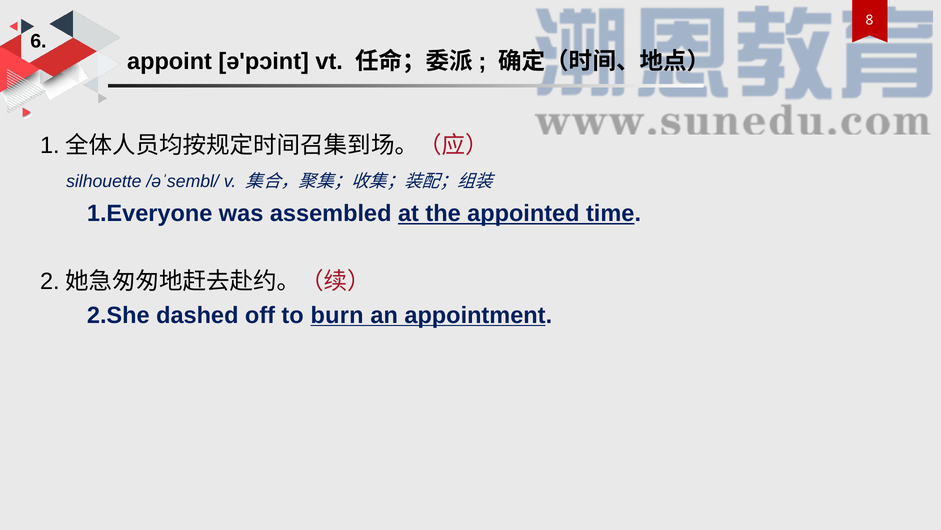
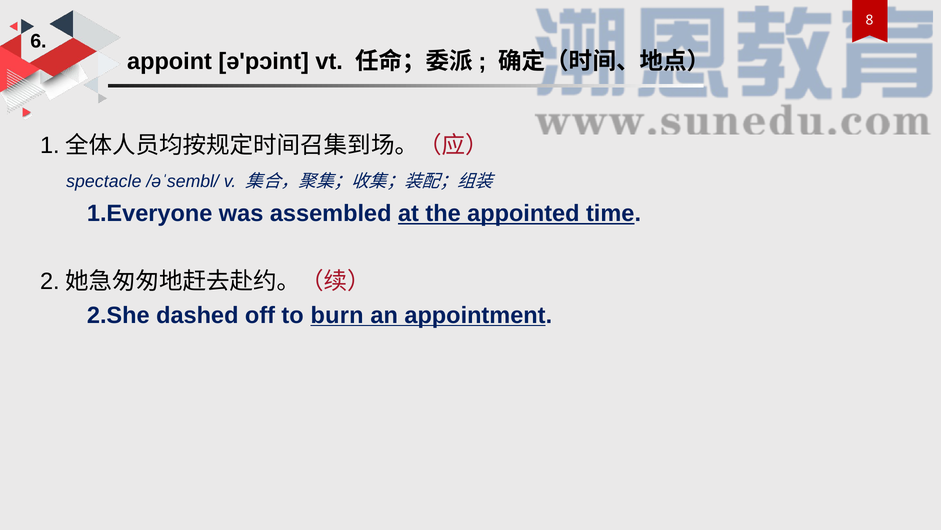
silhouette: silhouette -> spectacle
